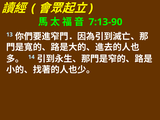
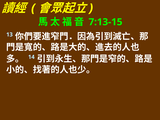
7:13-90: 7:13-90 -> 7:13-15
